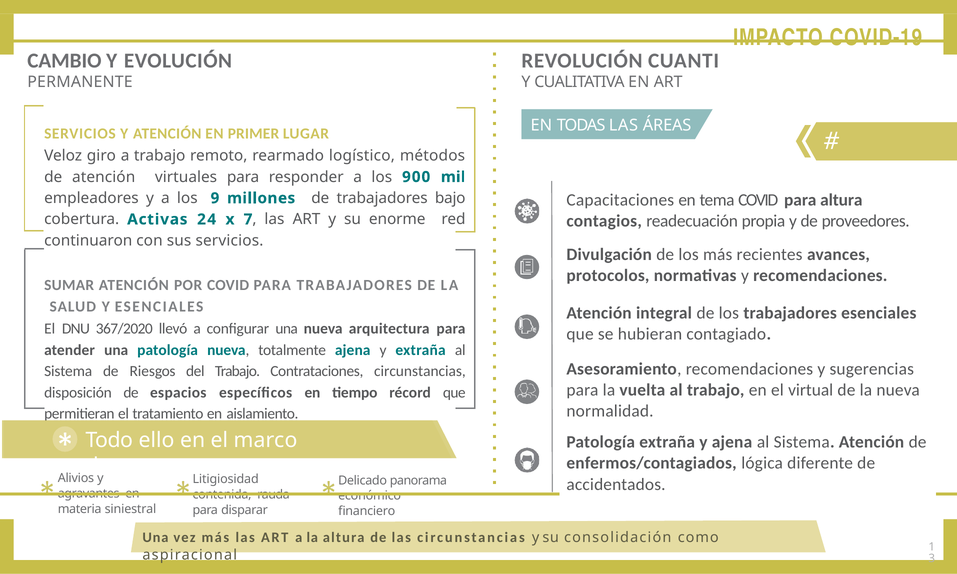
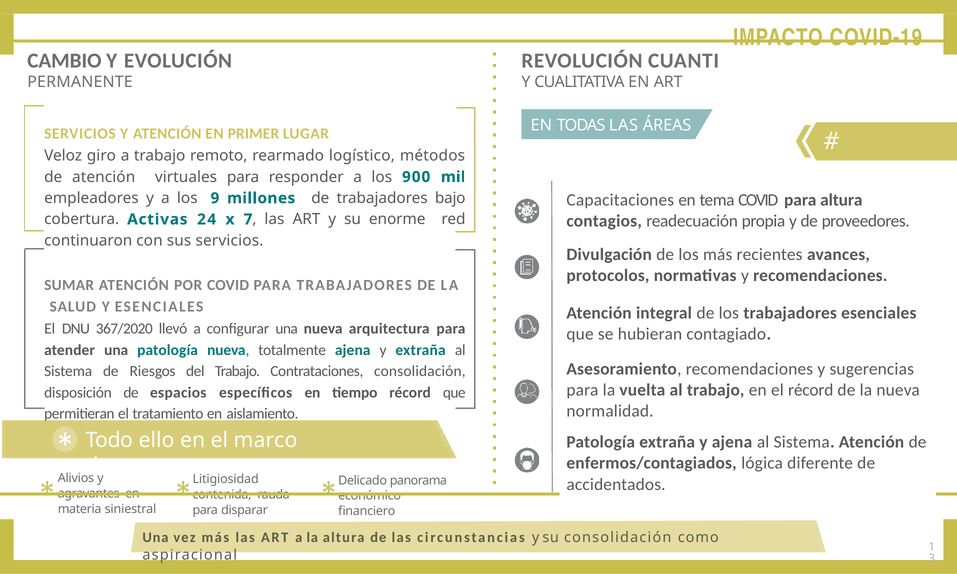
Contrataciones circunstancias: circunstancias -> consolidación
el virtual: virtual -> récord
